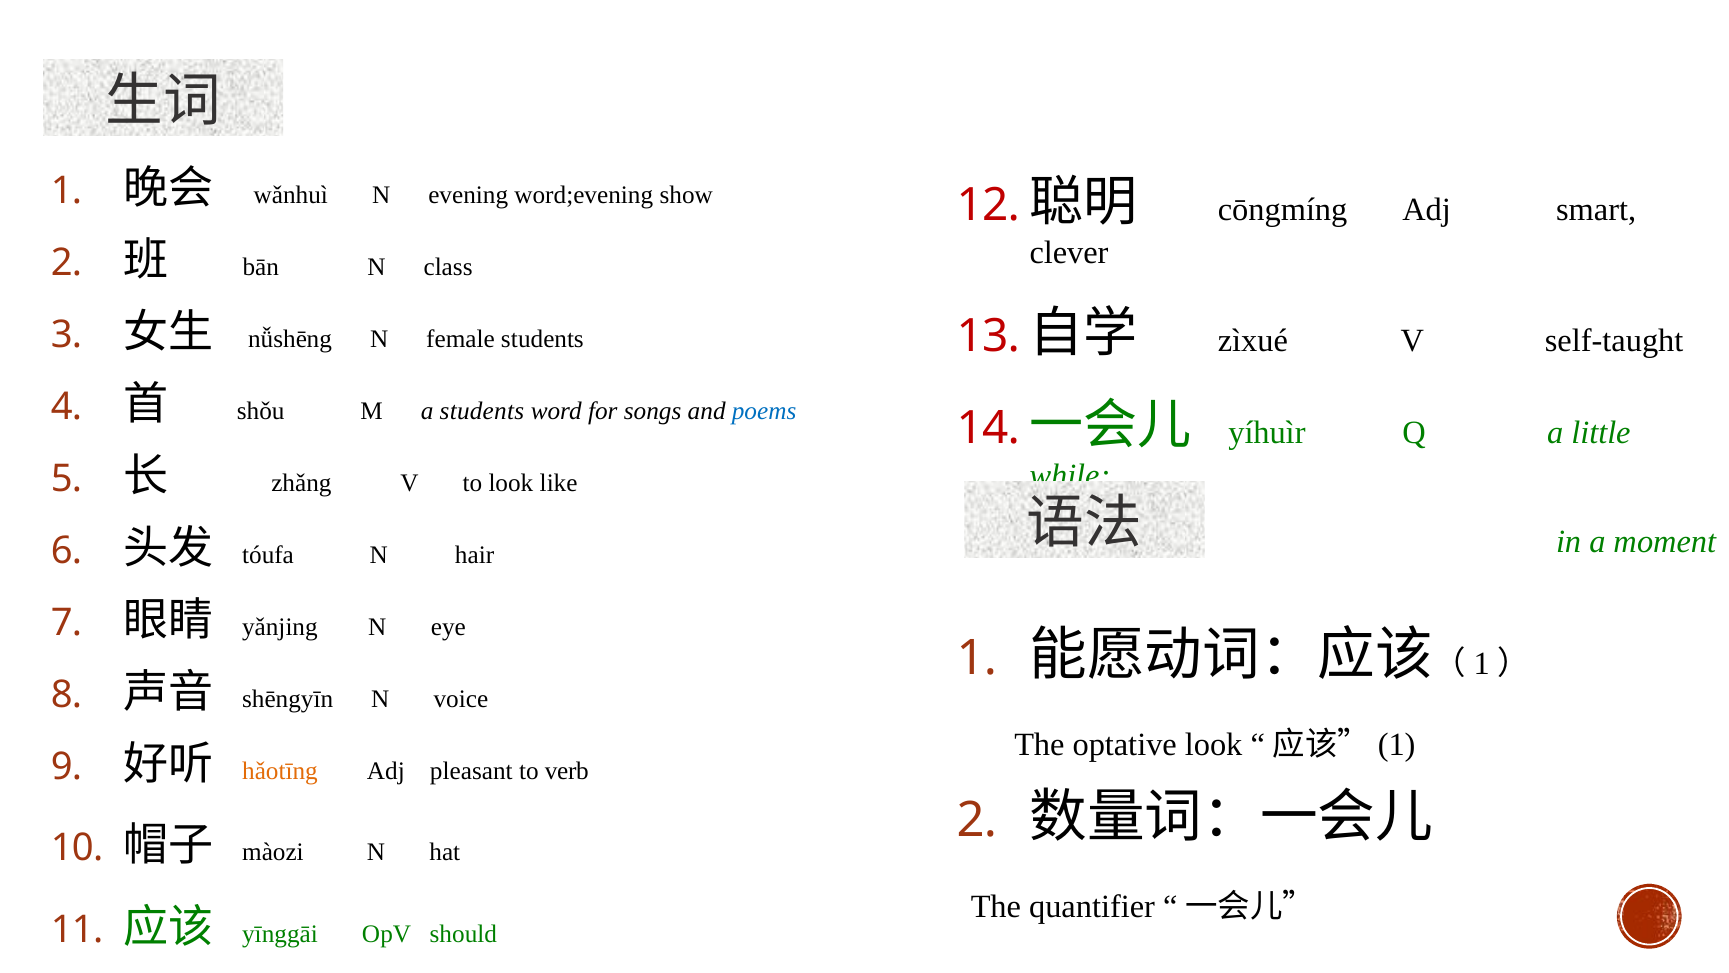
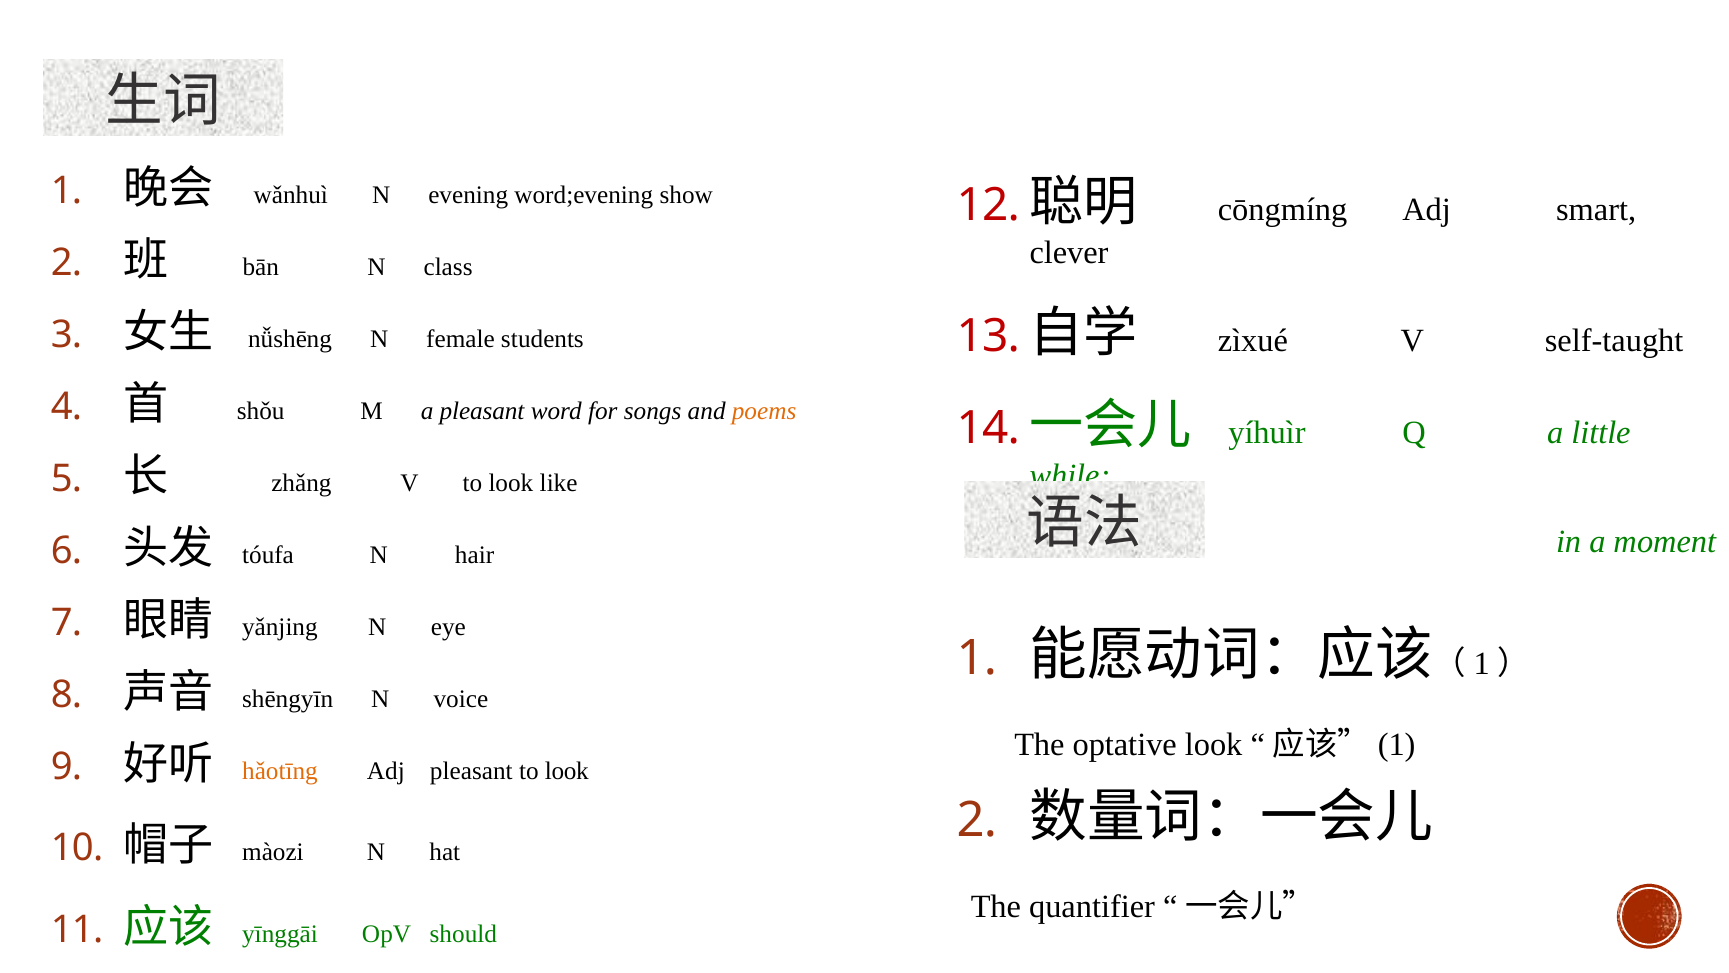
a students: students -> pleasant
poems colour: blue -> orange
pleasant to verb: verb -> look
